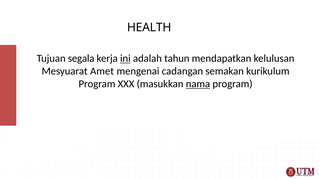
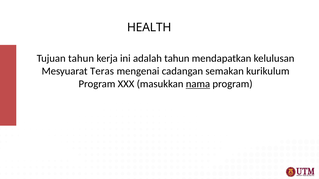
Tujuan segala: segala -> tahun
ini underline: present -> none
Amet: Amet -> Teras
